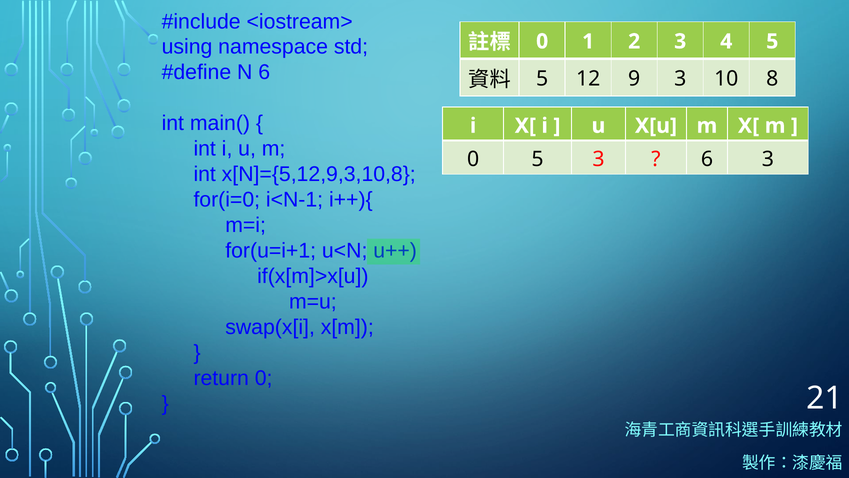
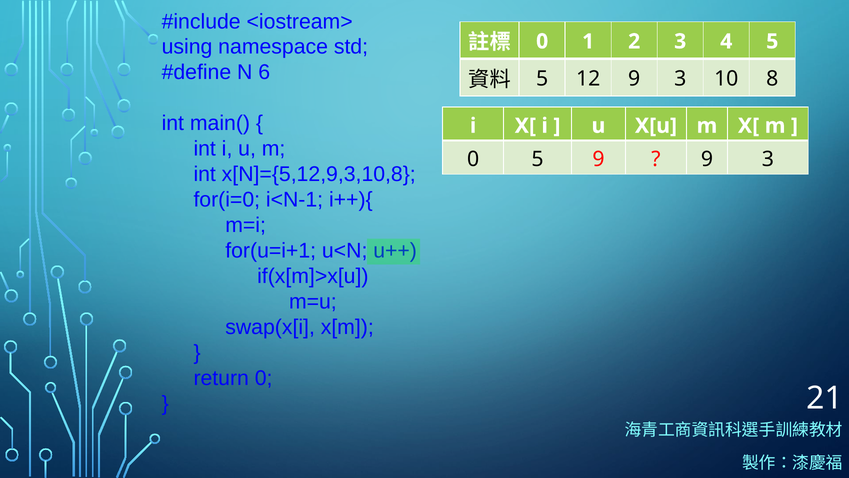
5 3: 3 -> 9
6 at (707, 159): 6 -> 9
